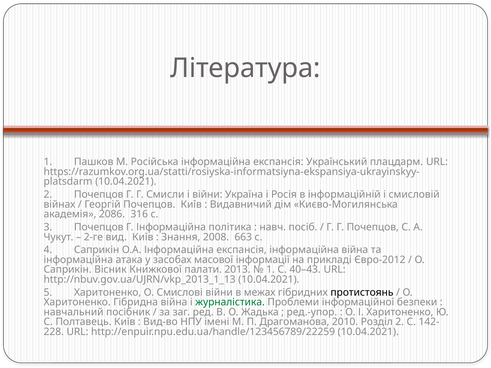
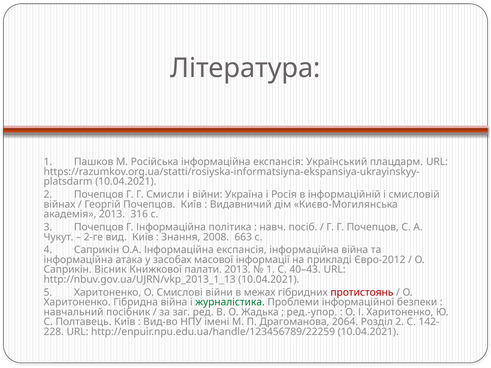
академія 2086: 2086 -> 2013
протистоянь colour: black -> red
2010: 2010 -> 2064
